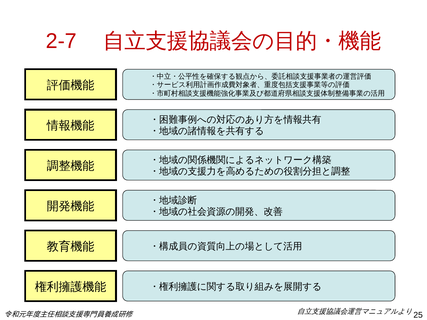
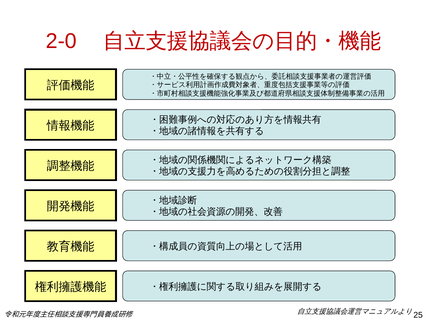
2-7: 2-7 -> 2-0
